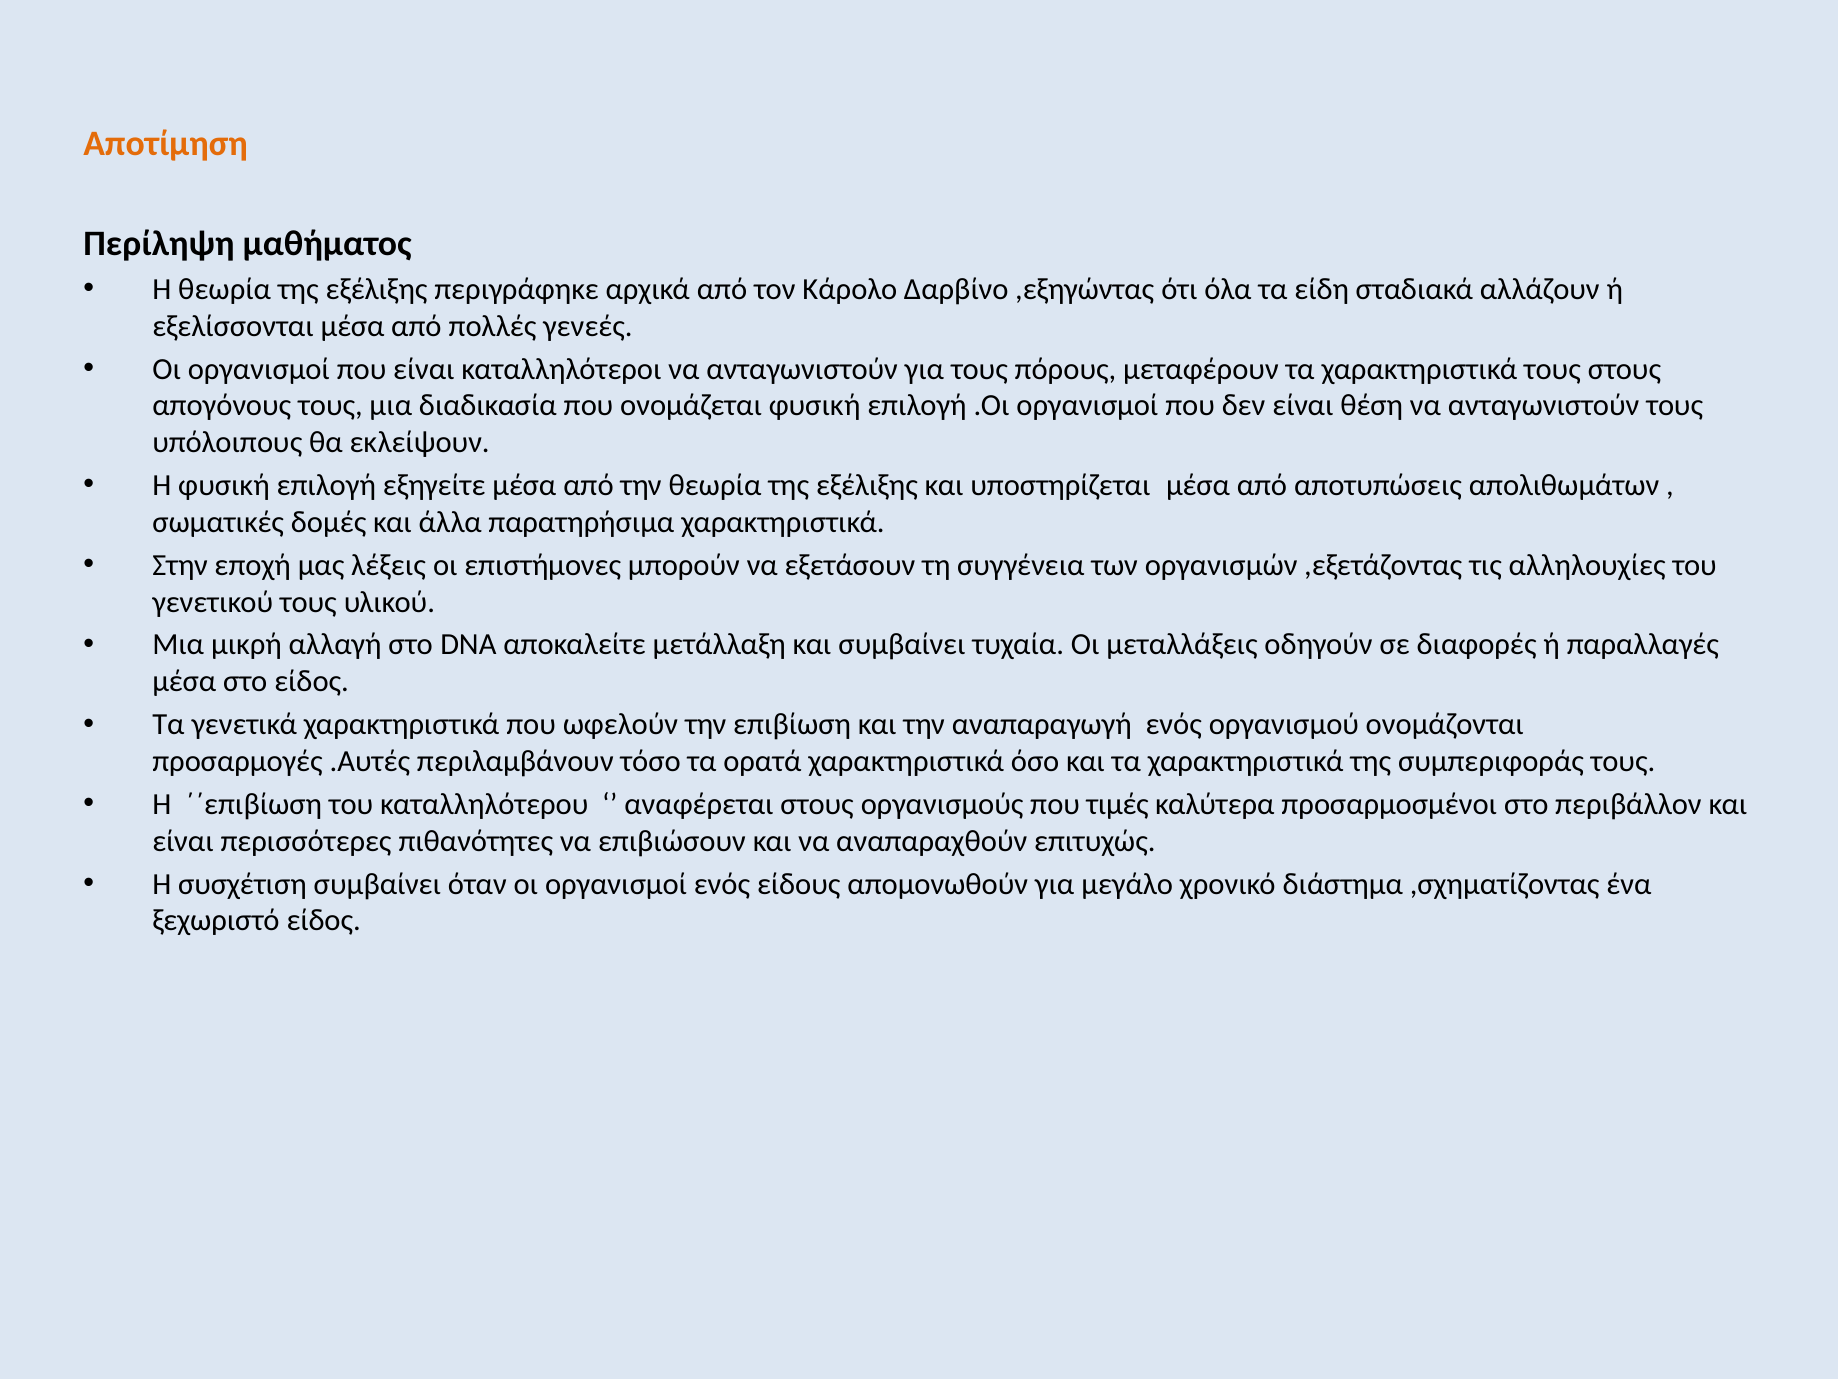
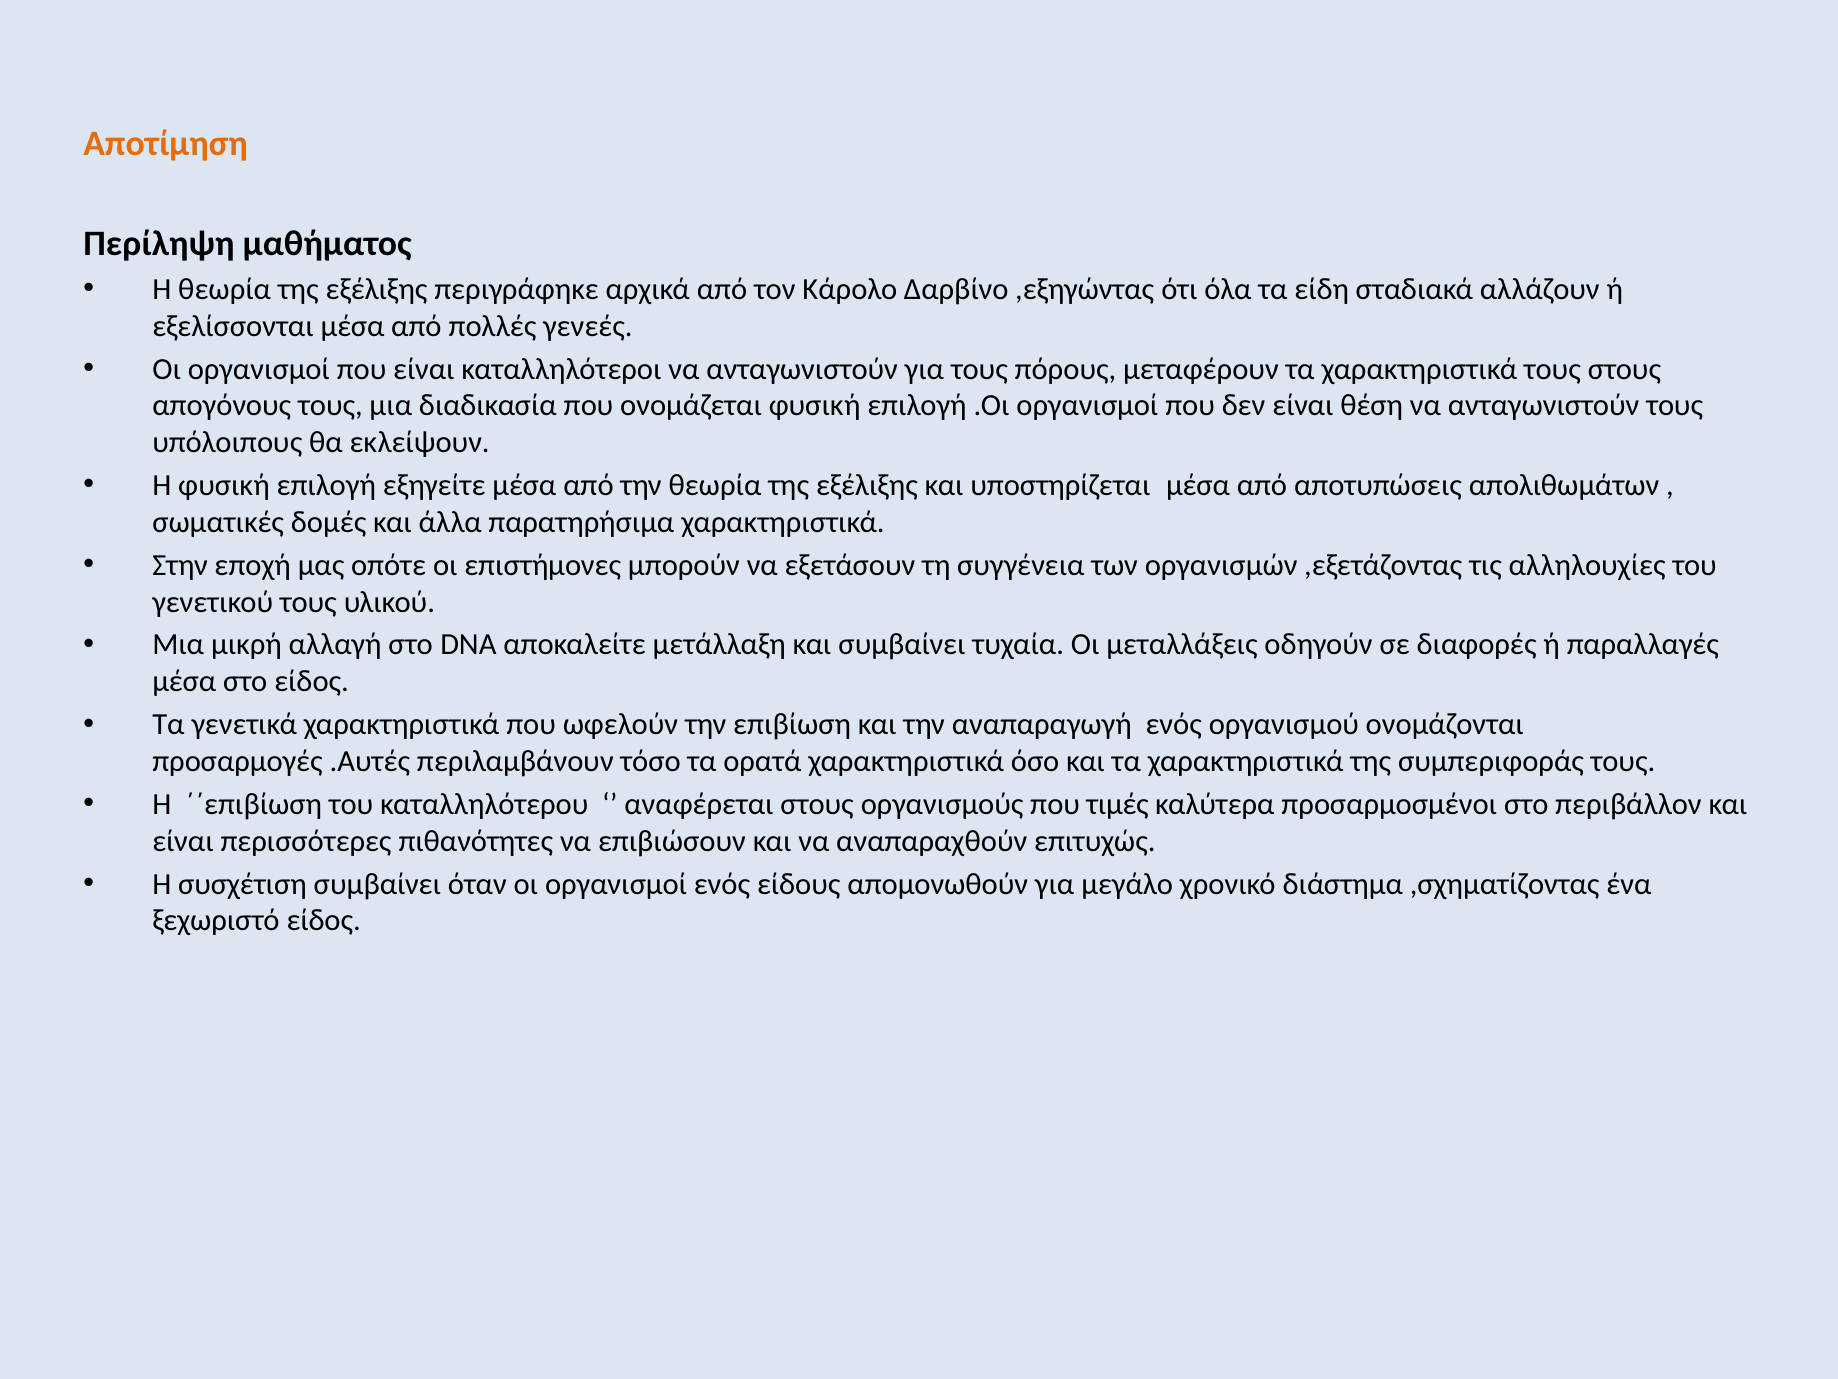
λέξεις: λέξεις -> οπότε
